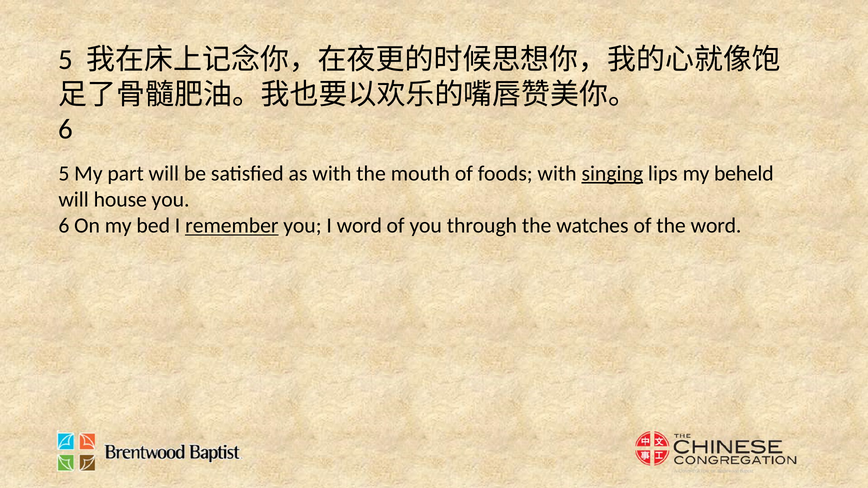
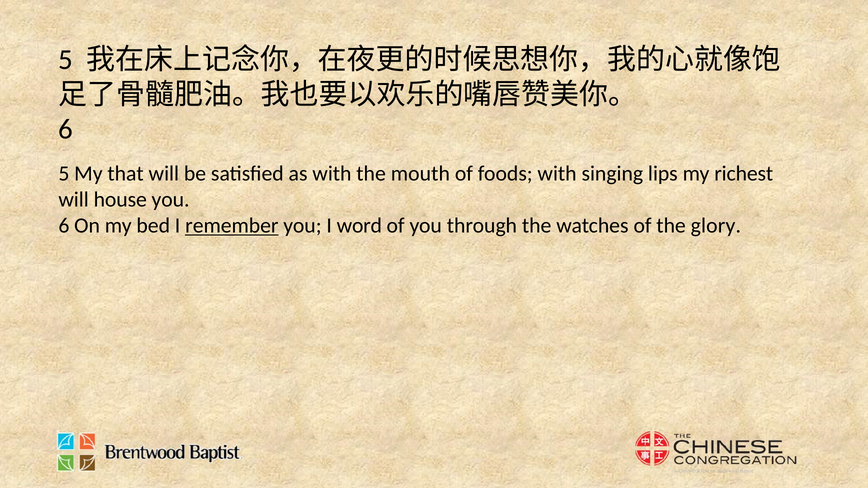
part: part -> that
singing underline: present -> none
beheld: beheld -> richest
the word: word -> glory
